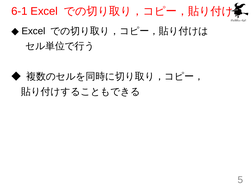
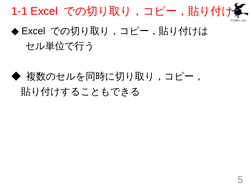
6-1: 6-1 -> 1-1
